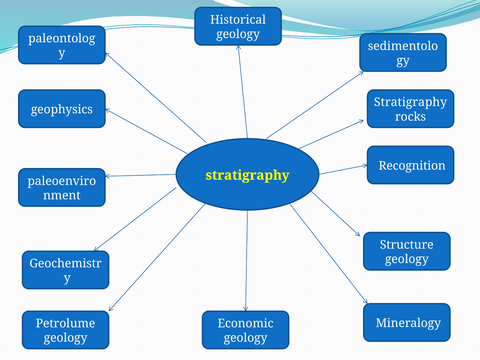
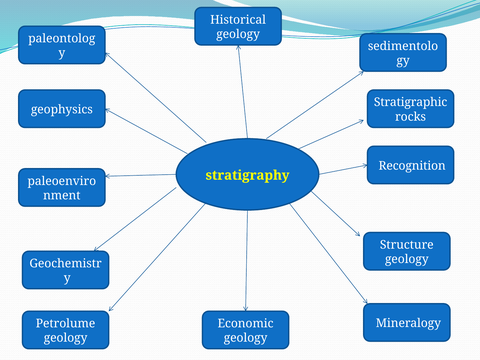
Stratigraphy at (411, 102): Stratigraphy -> Stratigraphic
